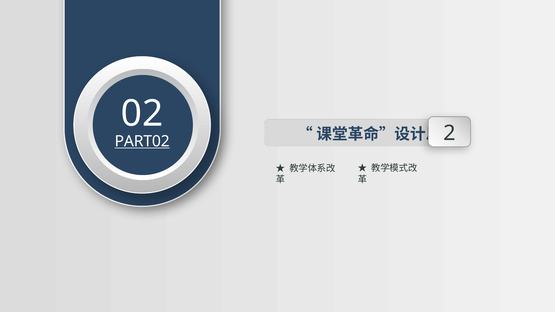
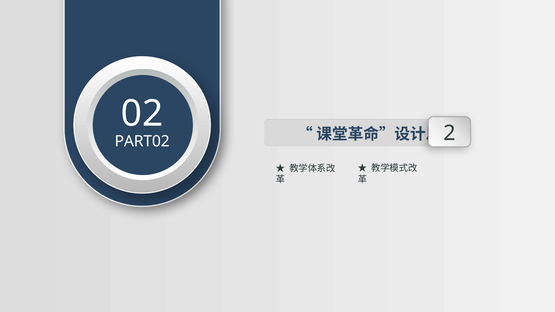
PART02 underline: present -> none
